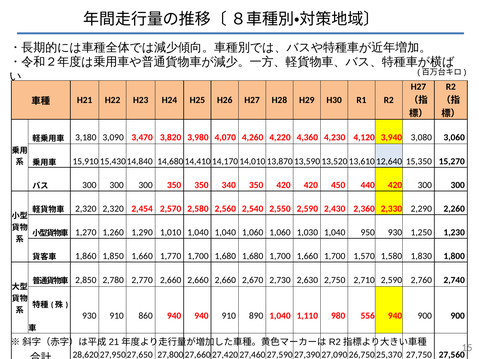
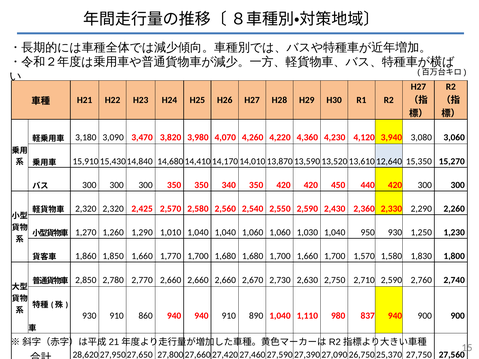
2,454: 2,454 -> 2,425
556: 556 -> 837
